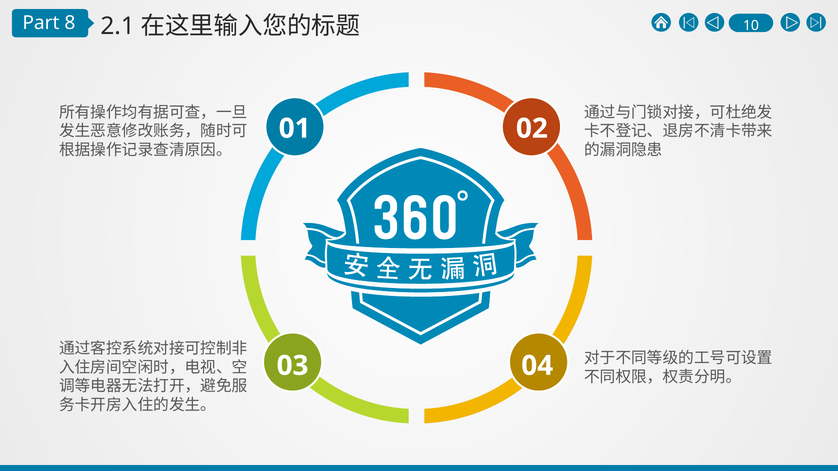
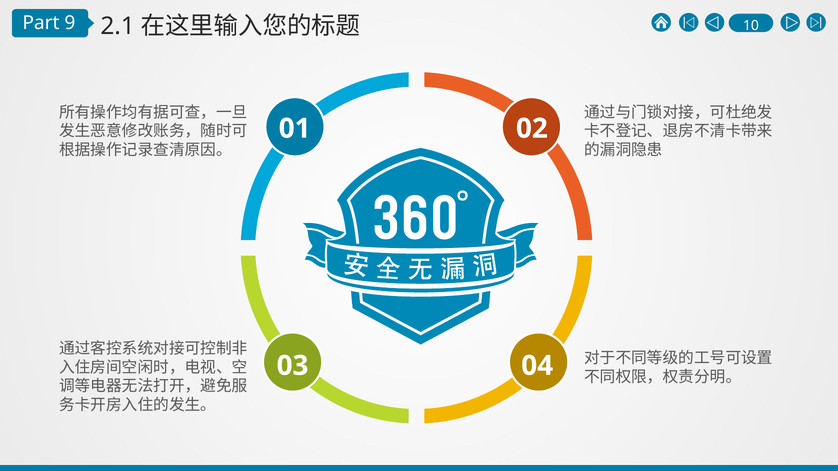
8: 8 -> 9
